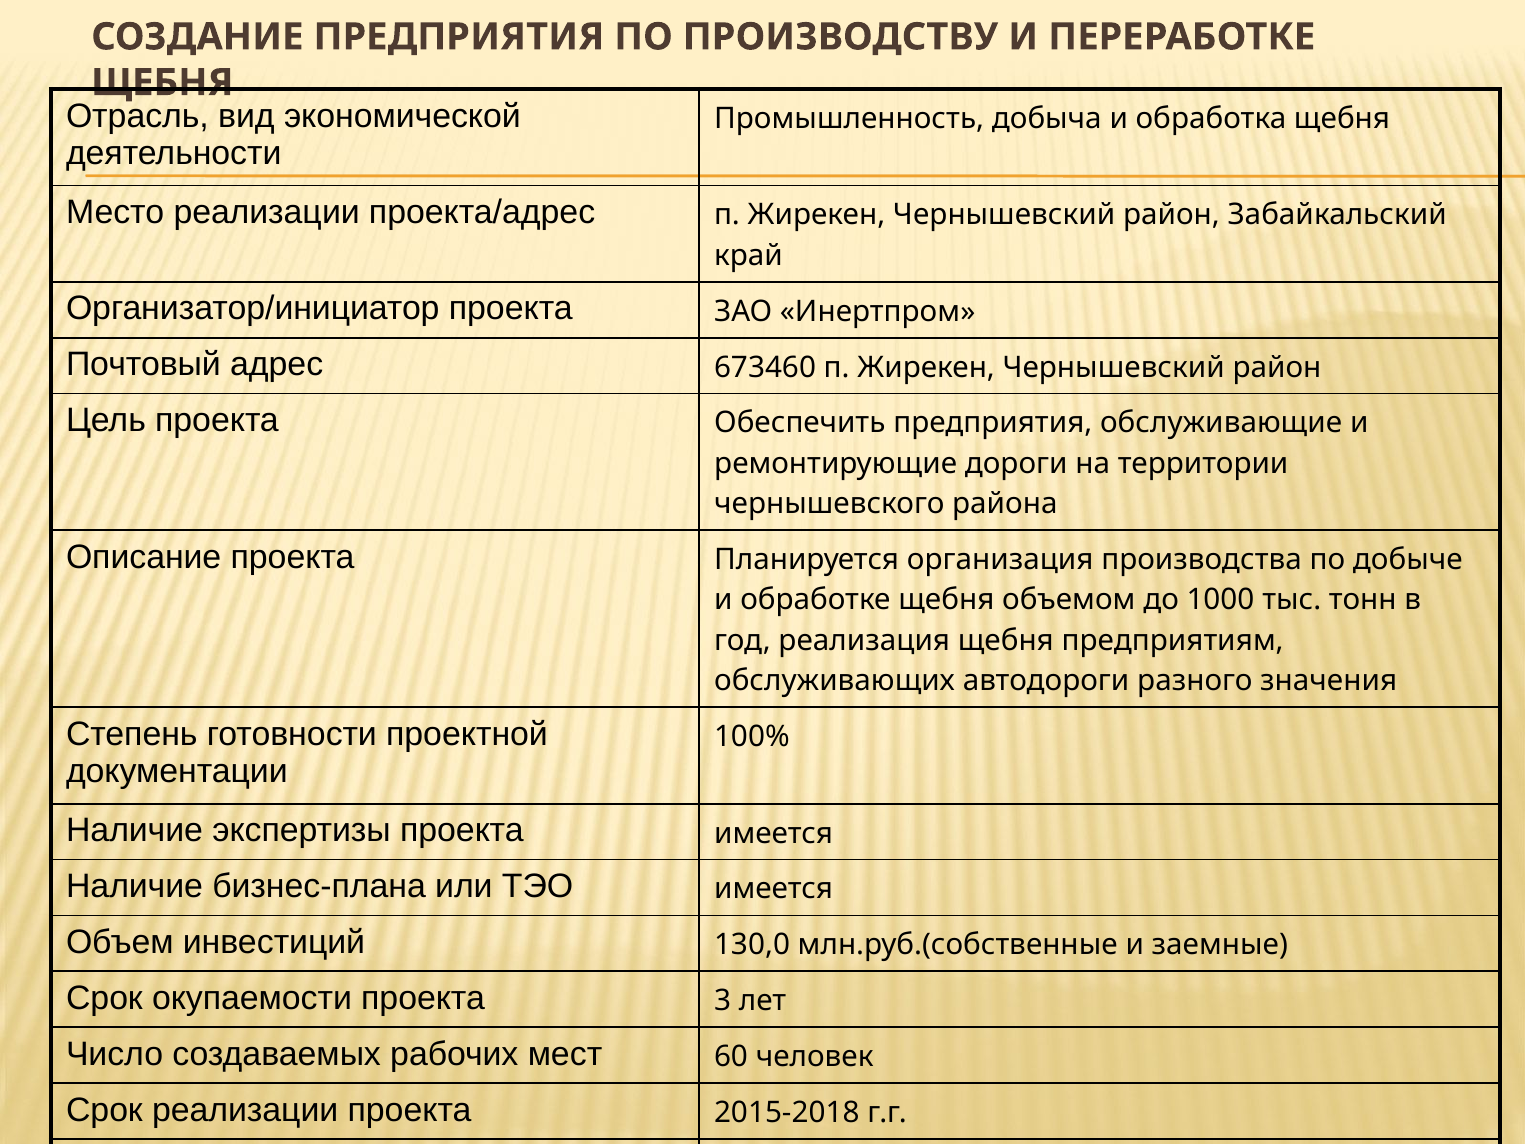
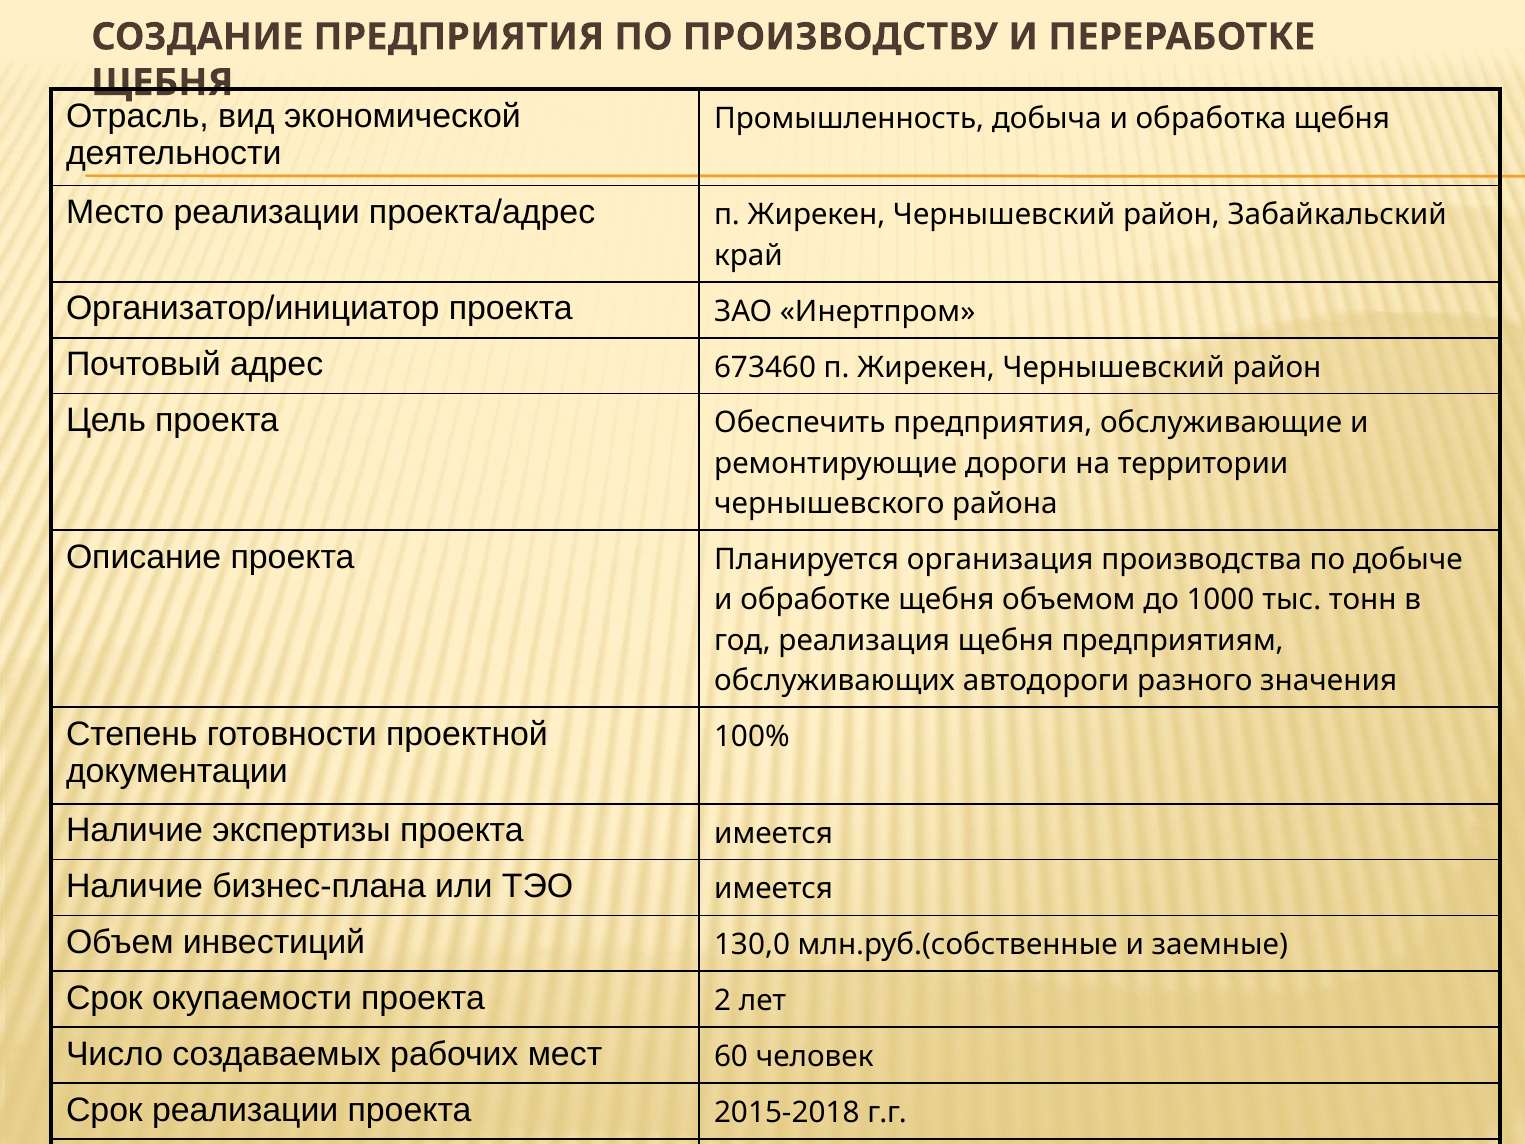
3: 3 -> 2
